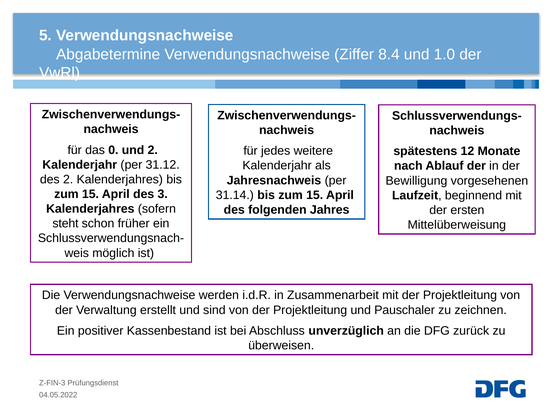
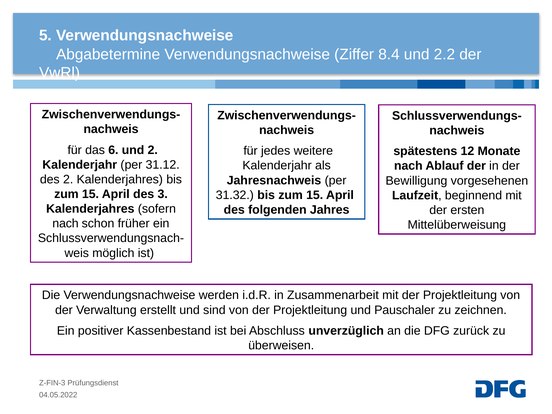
1.0: 1.0 -> 2.2
0: 0 -> 6
31.14: 31.14 -> 31.32
steht at (66, 224): steht -> nach
